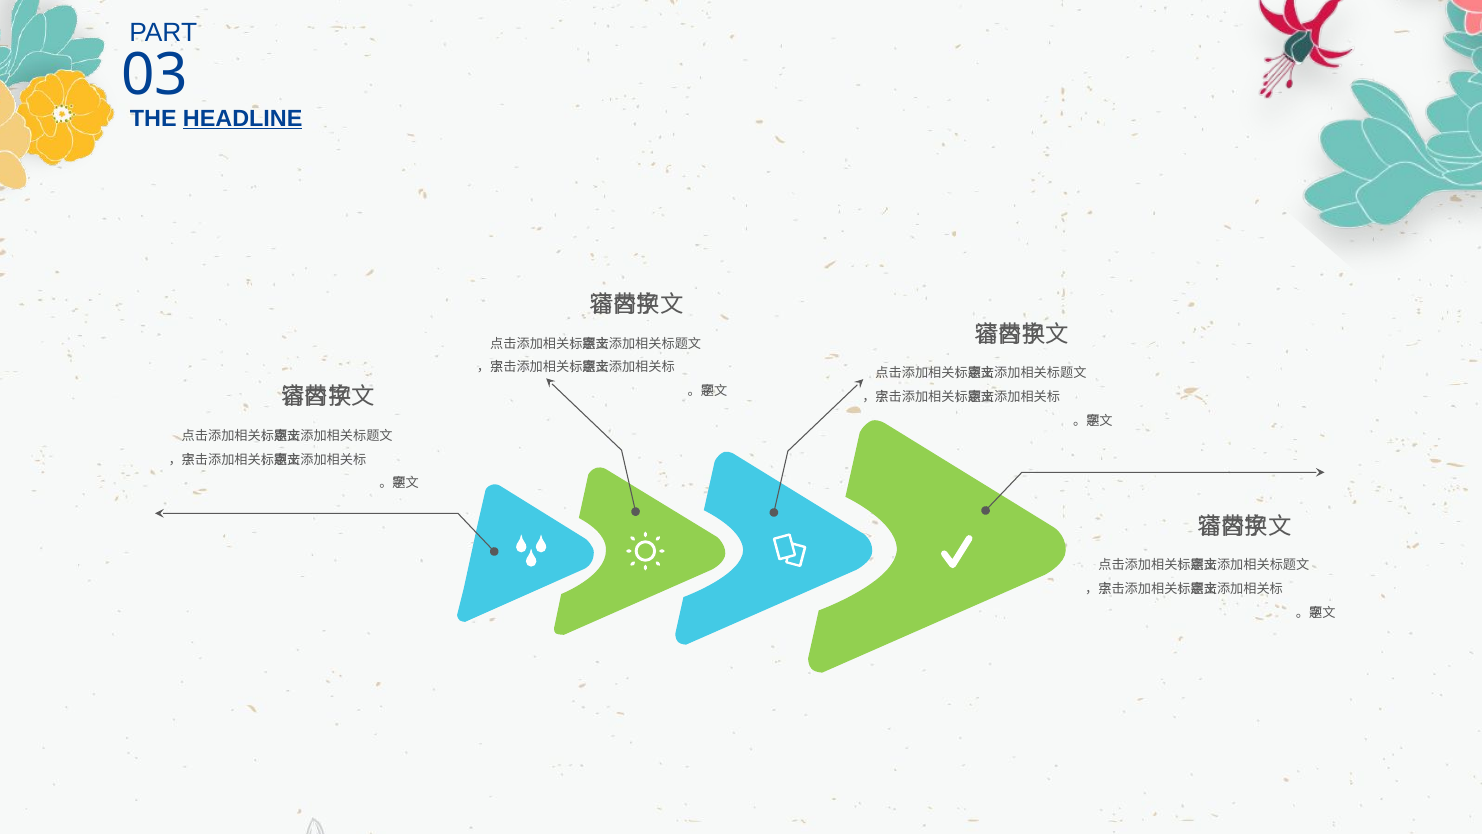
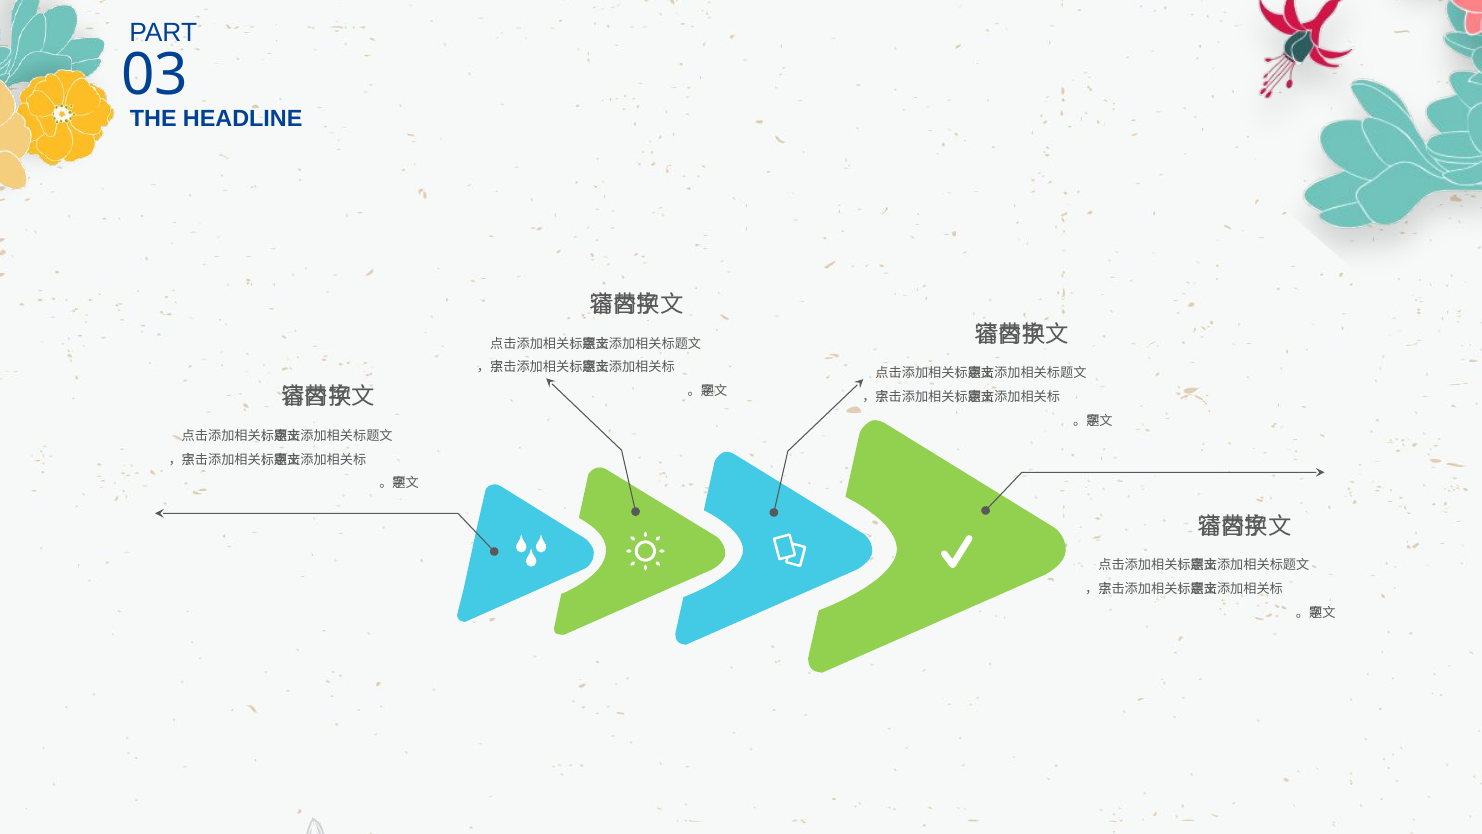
HEADLINE underline: present -> none
